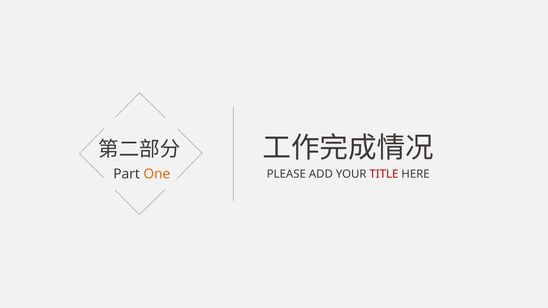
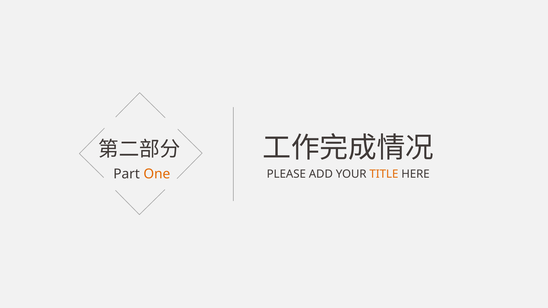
TITLE colour: red -> orange
